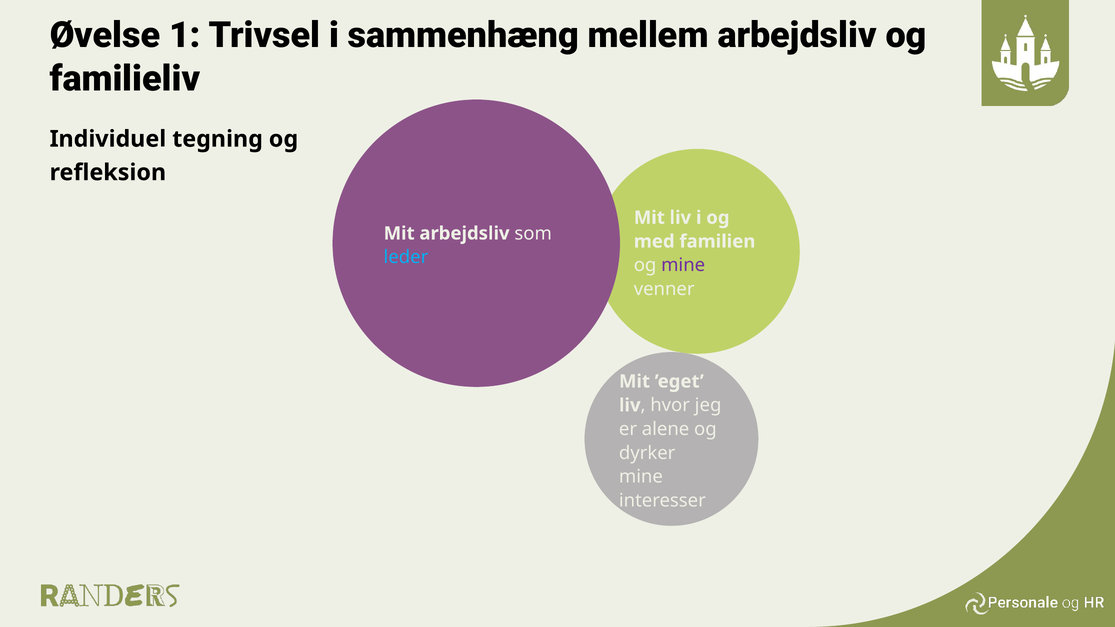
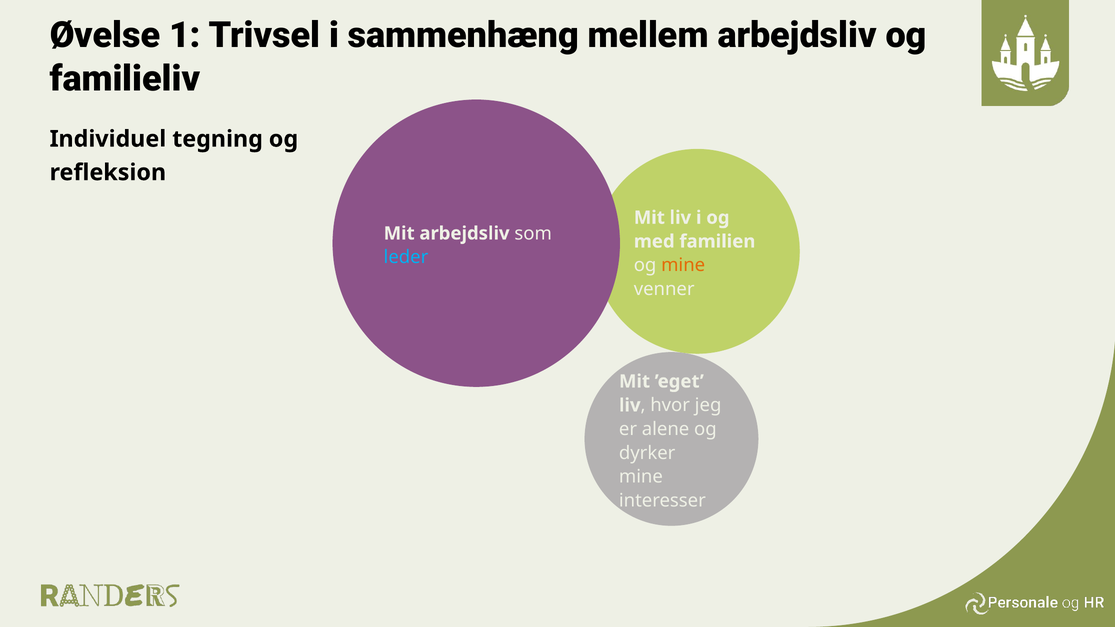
mine at (683, 265) colour: purple -> orange
